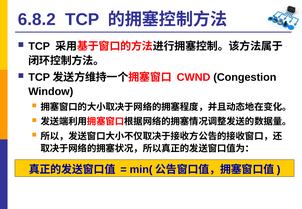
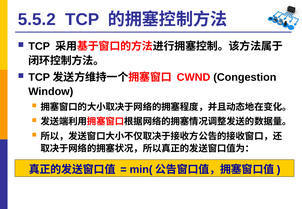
6.8.2: 6.8.2 -> 5.5.2
